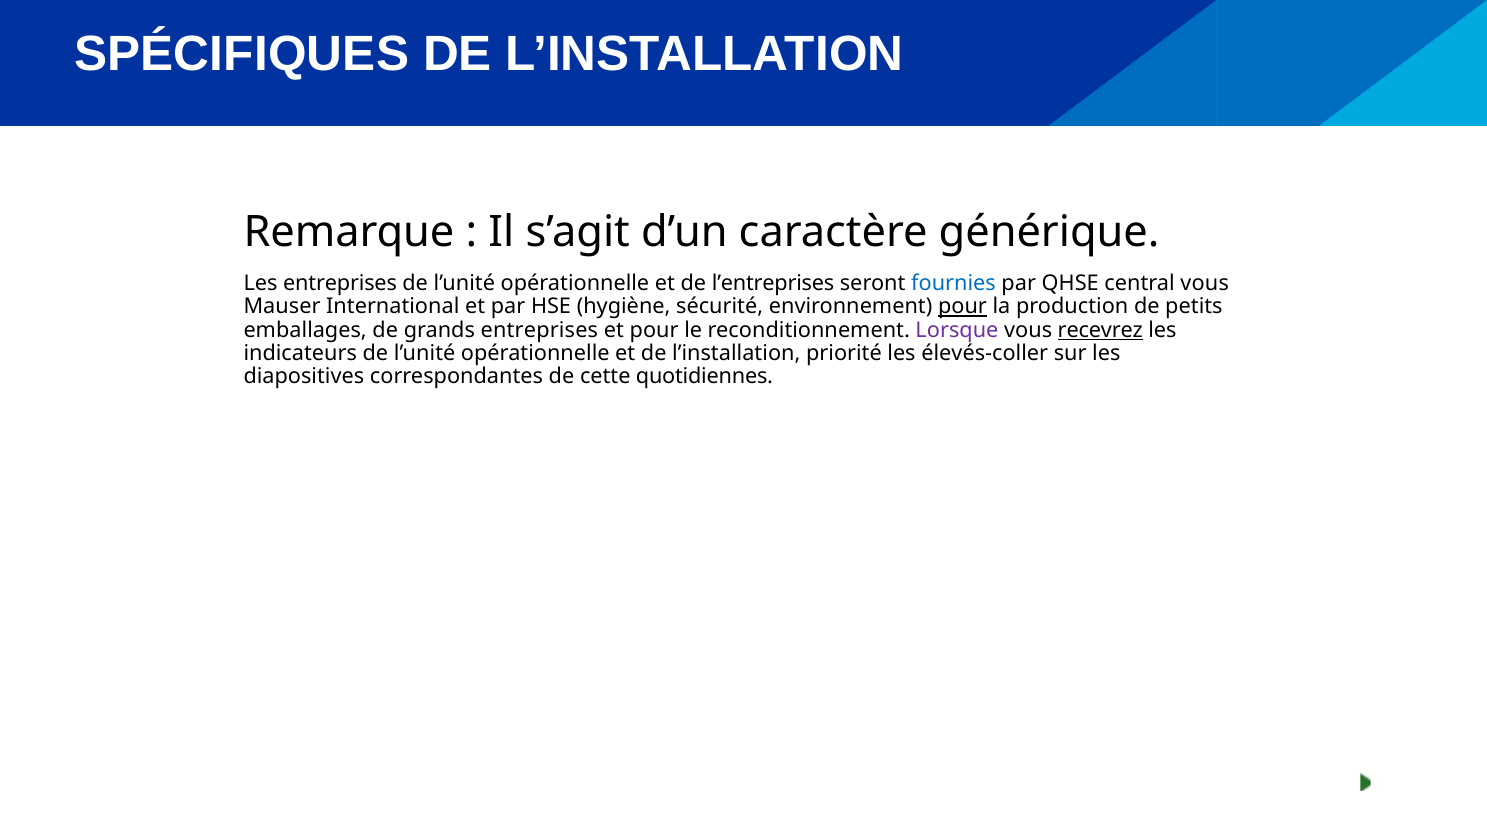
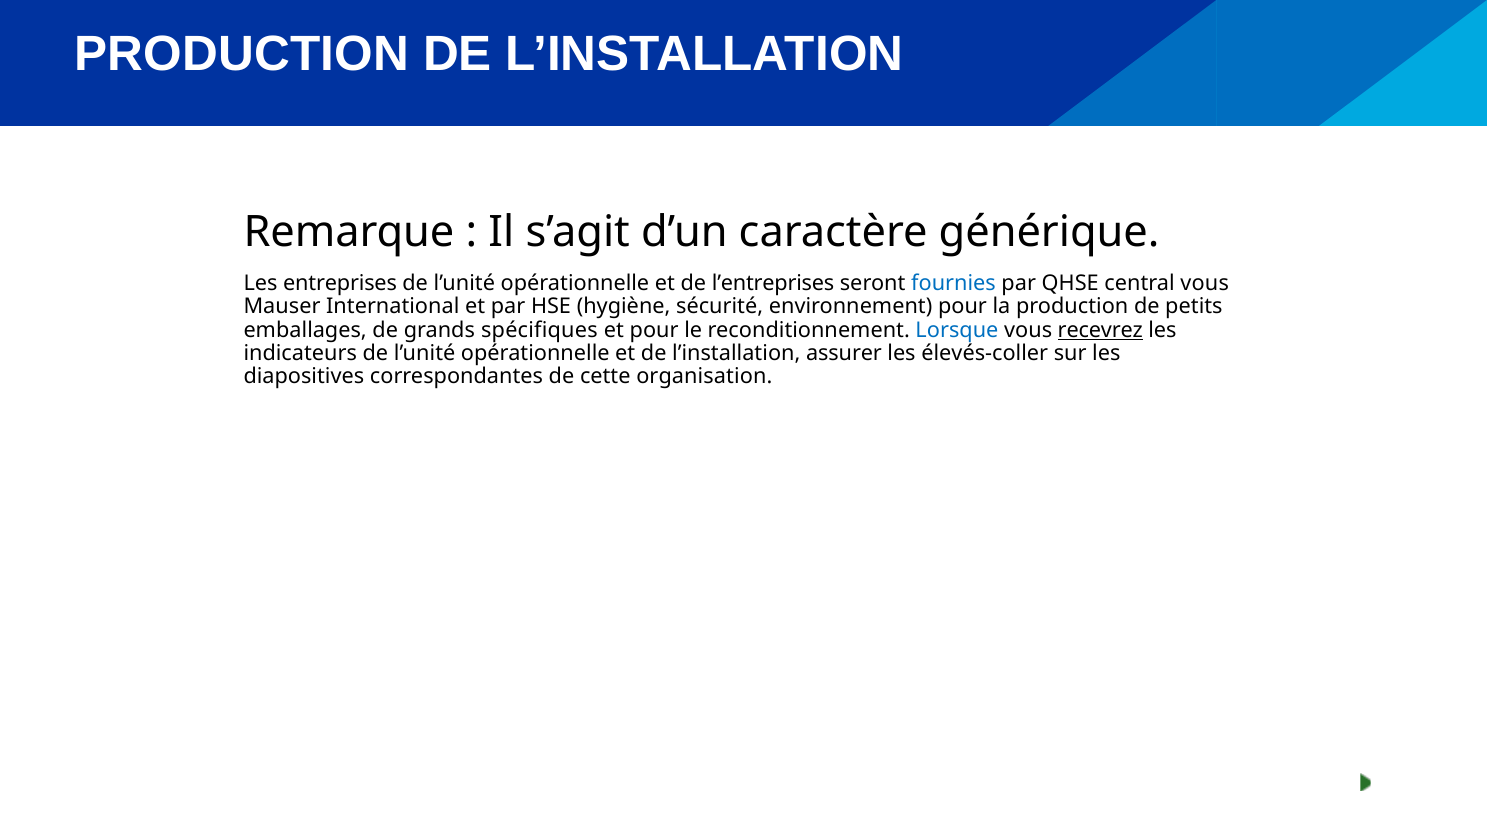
SPÉCIFIQUES at (242, 54): SPÉCIFIQUES -> PRODUCTION
pour at (962, 307) underline: present -> none
grands entreprises: entreprises -> spécifiques
Lorsque colour: purple -> blue
priorité: priorité -> assurer
quotidiennes: quotidiennes -> organisation
